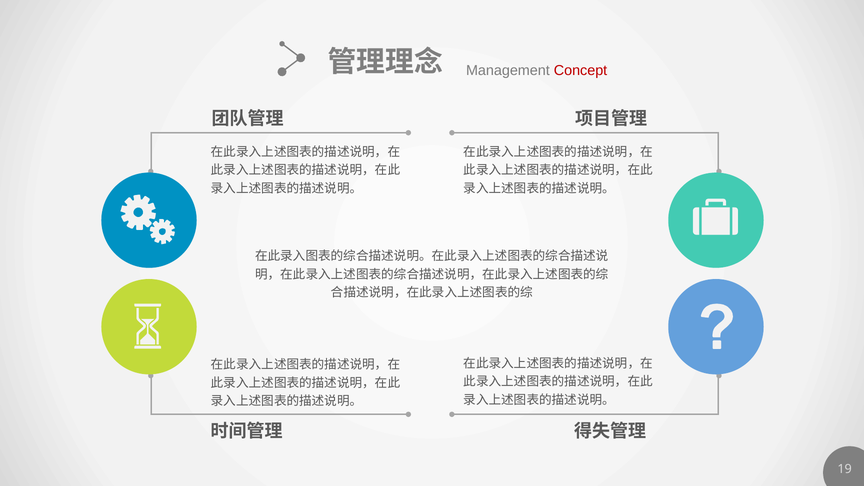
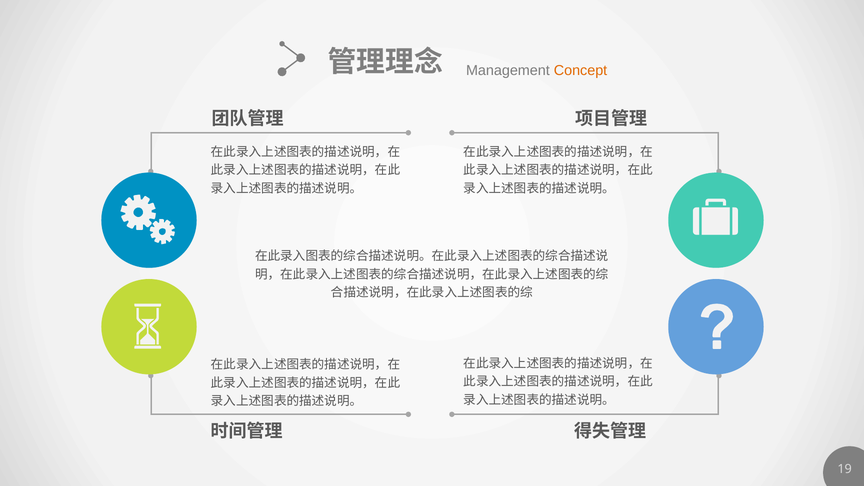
Concept colour: red -> orange
